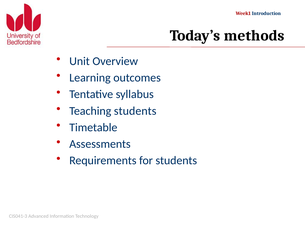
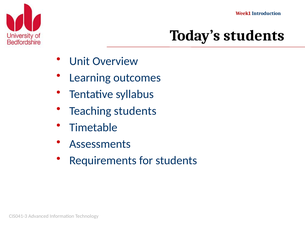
Today’s methods: methods -> students
